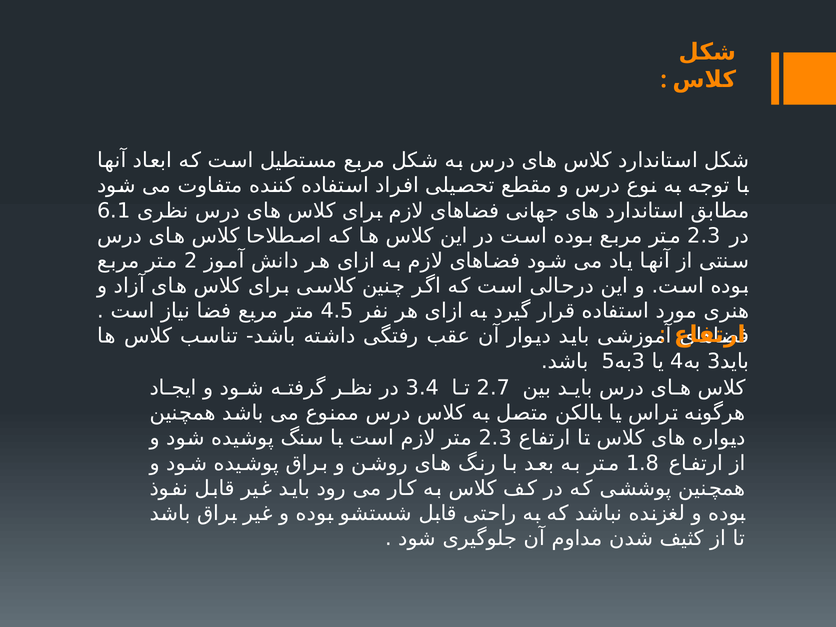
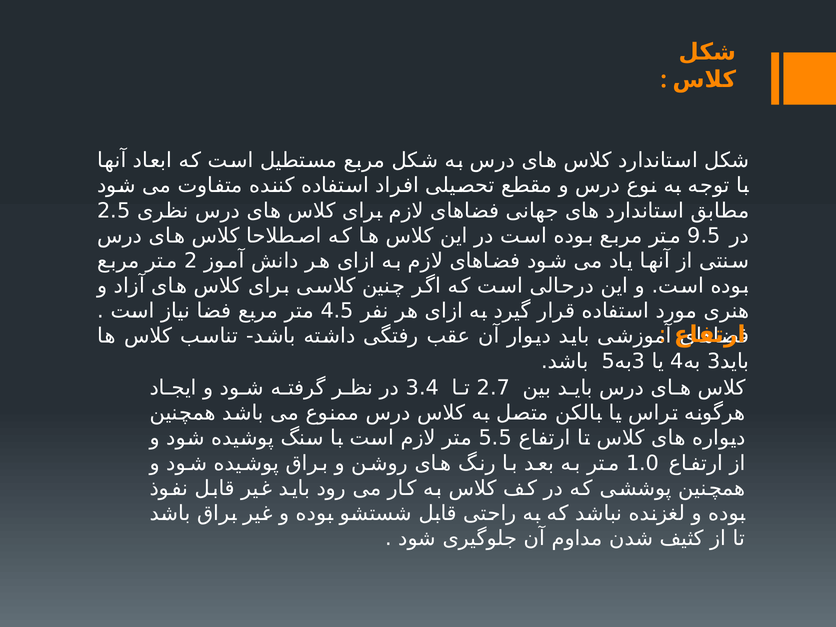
6.1: 6.1 -> 2.5
2.3 at (704, 236): 2.3 -> 9.5
2.3 at (495, 438): 2.3 -> 5.5
1.8: 1.8 -> 1.0
